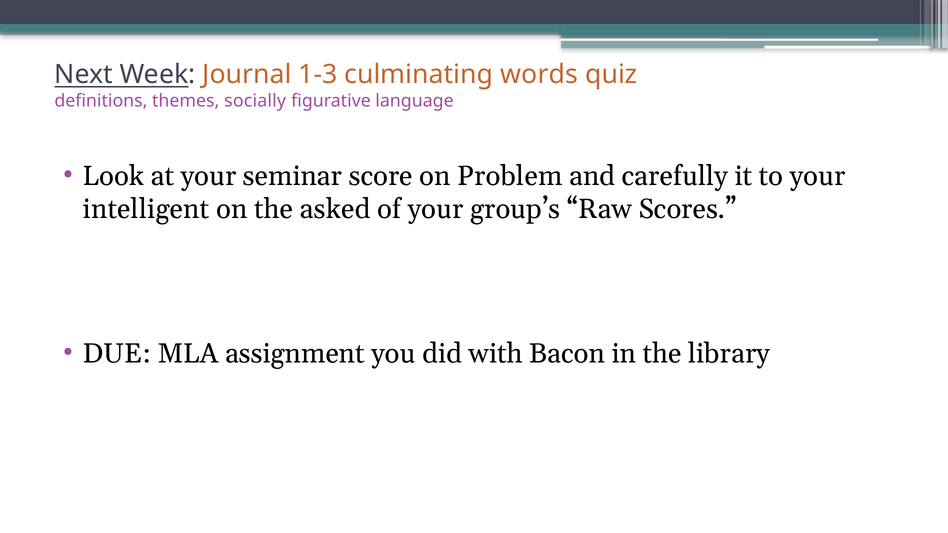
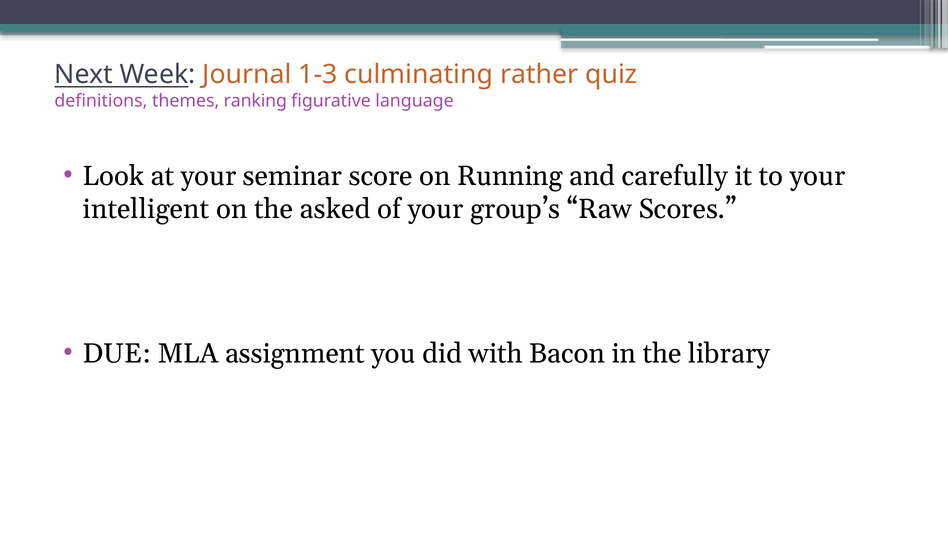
words: words -> rather
socially: socially -> ranking
Problem: Problem -> Running
